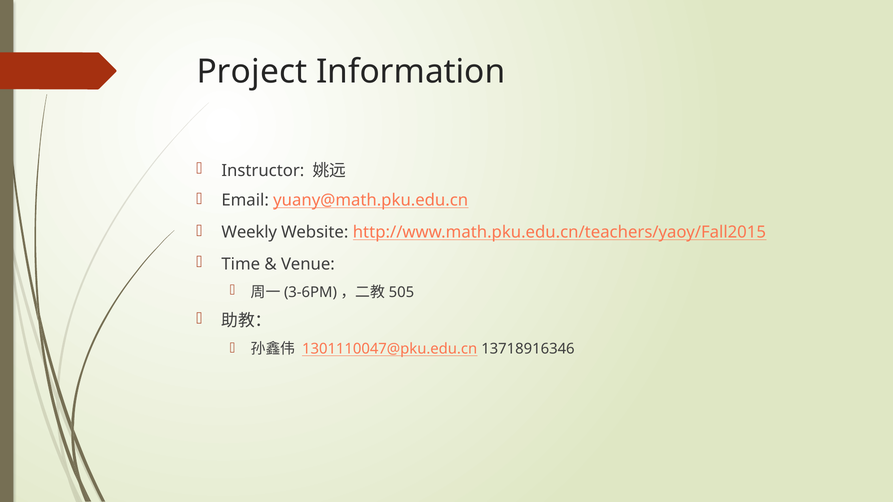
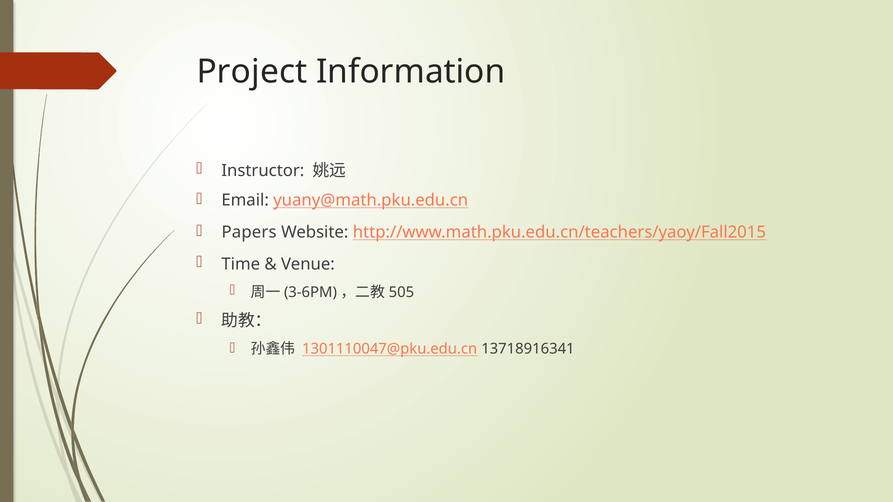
Weekly: Weekly -> Papers
13718916346: 13718916346 -> 13718916341
